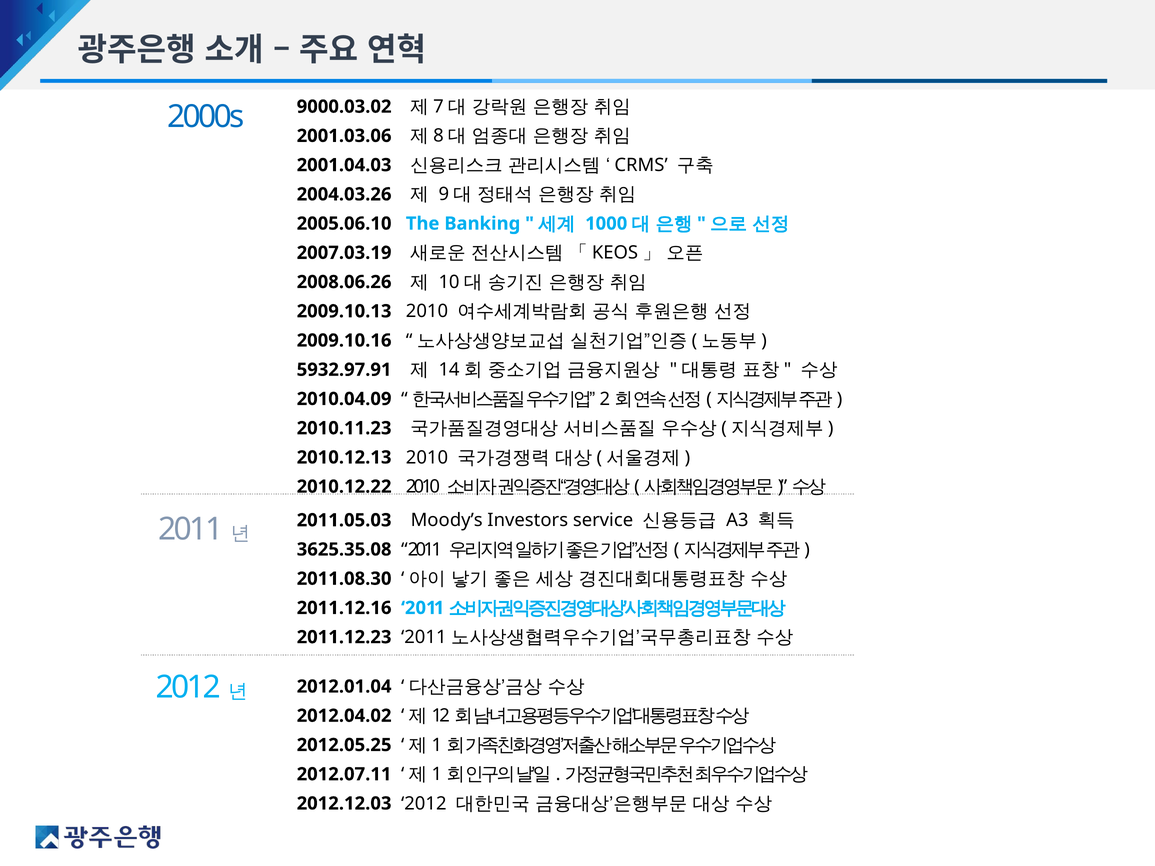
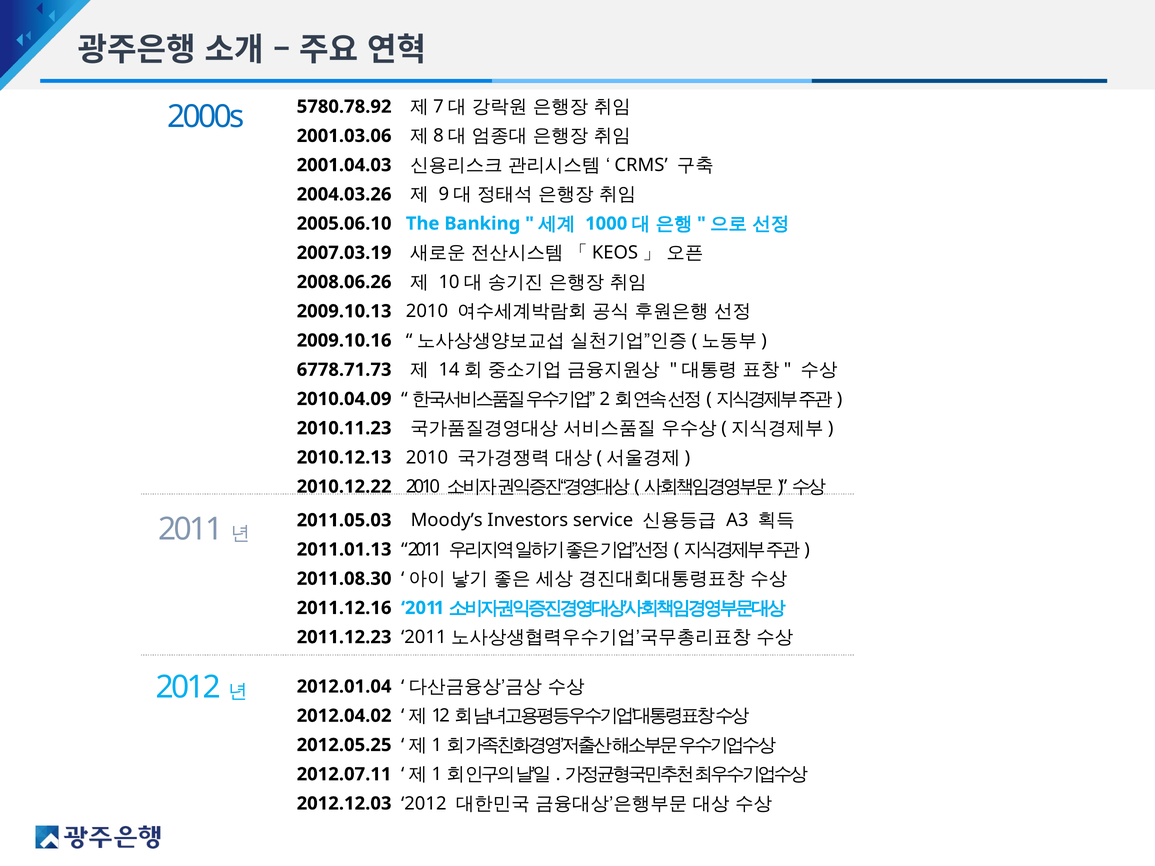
9000.03.02: 9000.03.02 -> 5780.78.92
5932.97.91: 5932.97.91 -> 6778.71.73
3625.35.08: 3625.35.08 -> 2011.01.13
